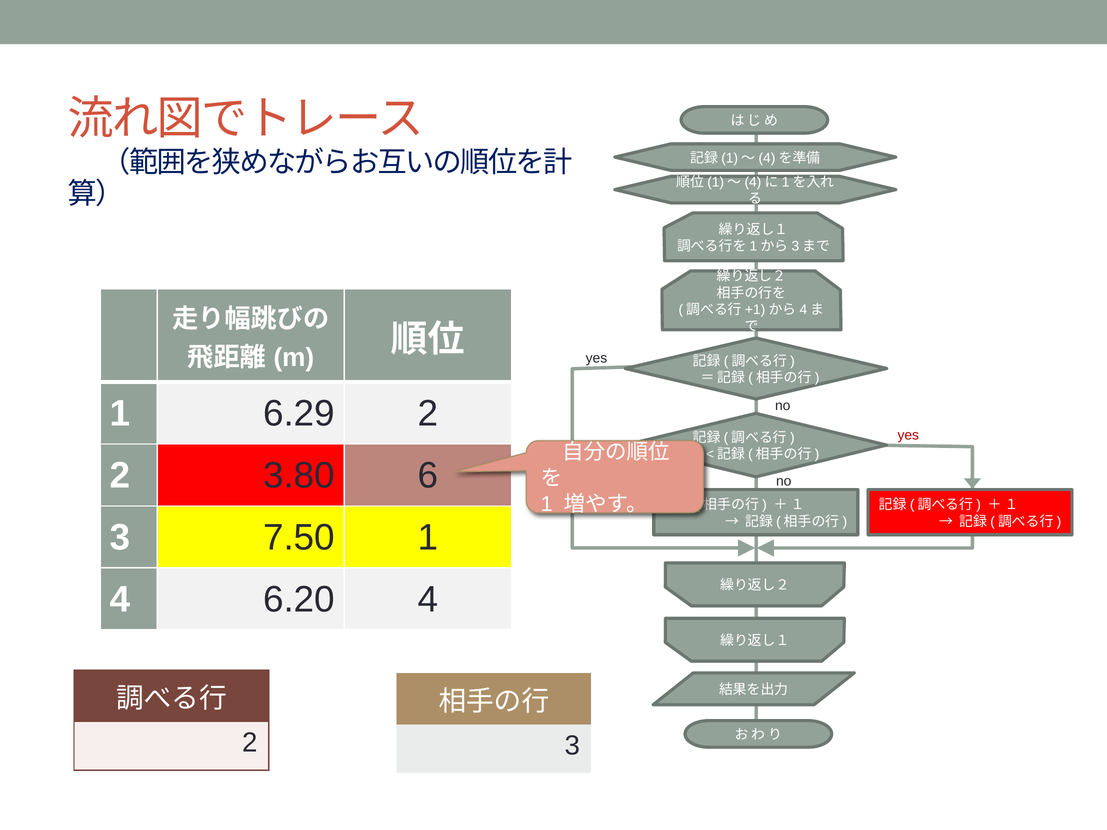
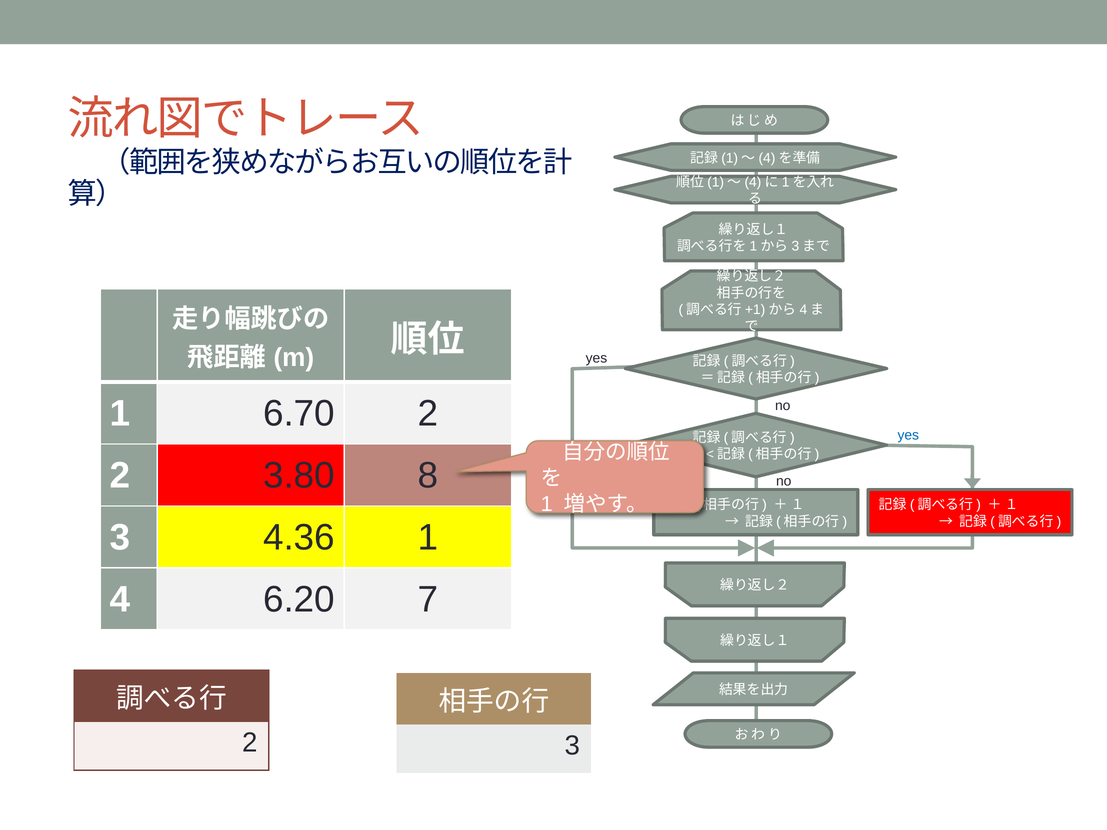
6.29: 6.29 -> 6.70
yes at (908, 435) colour: red -> blue
6: 6 -> 8
7.50: 7.50 -> 4.36
6.20 4: 4 -> 7
